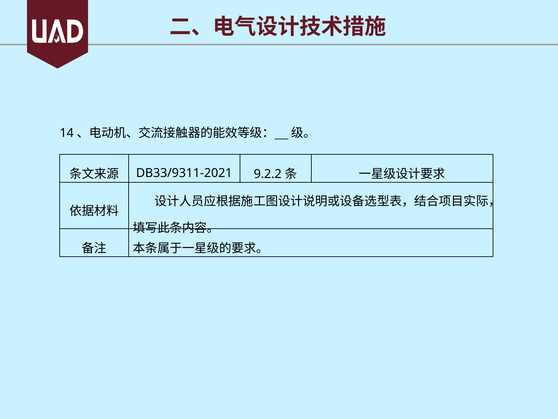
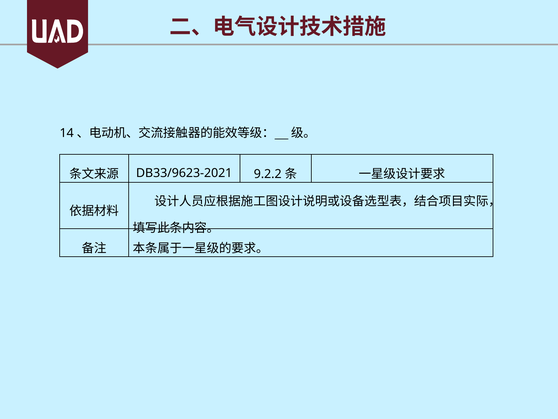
DB33/9311-2021: DB33/9311-2021 -> DB33/9623-2021
